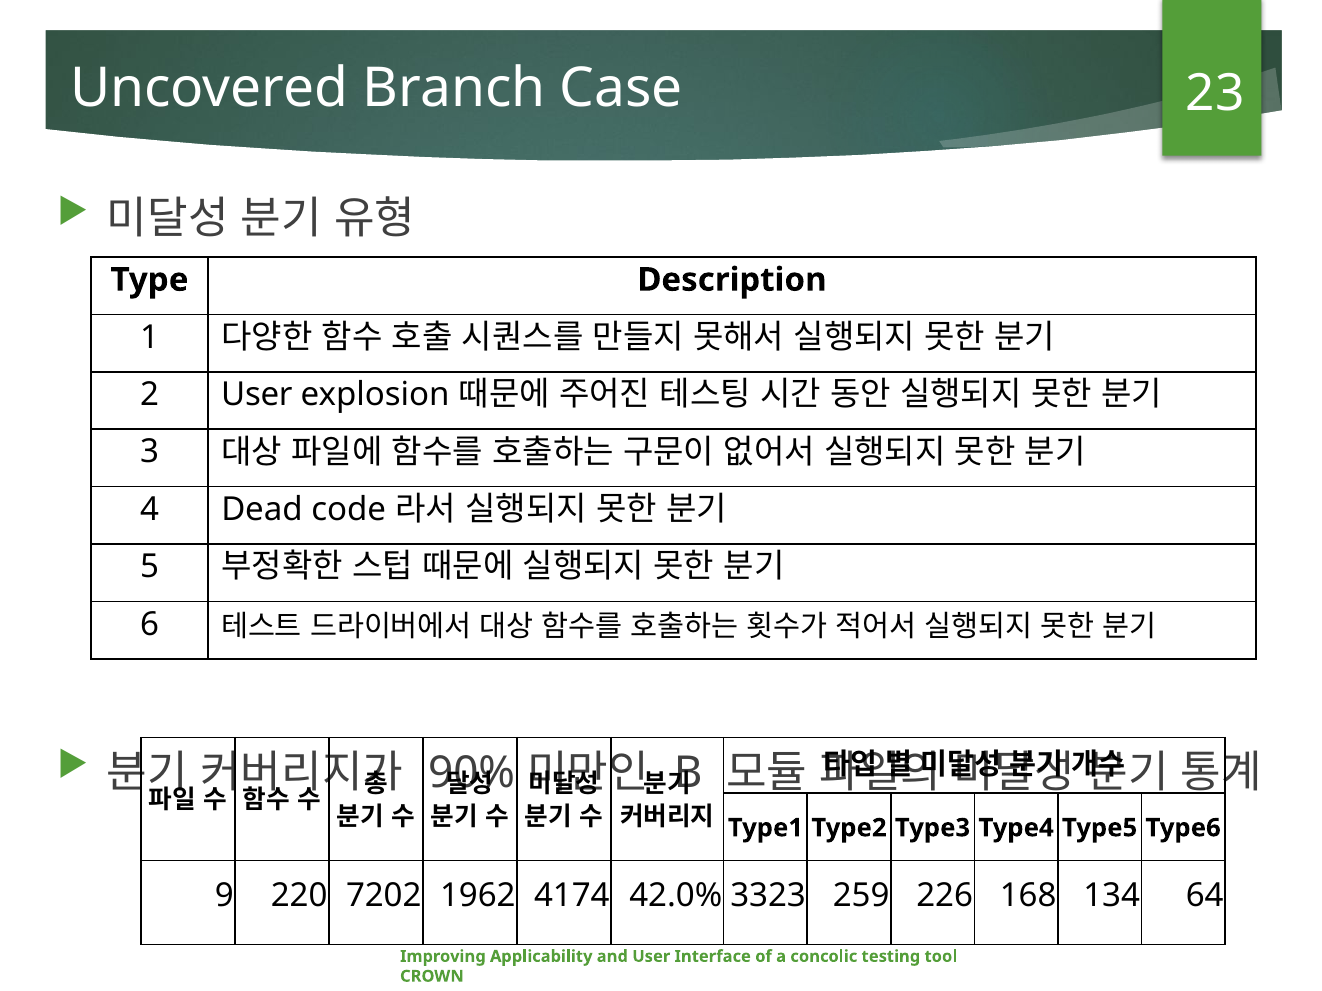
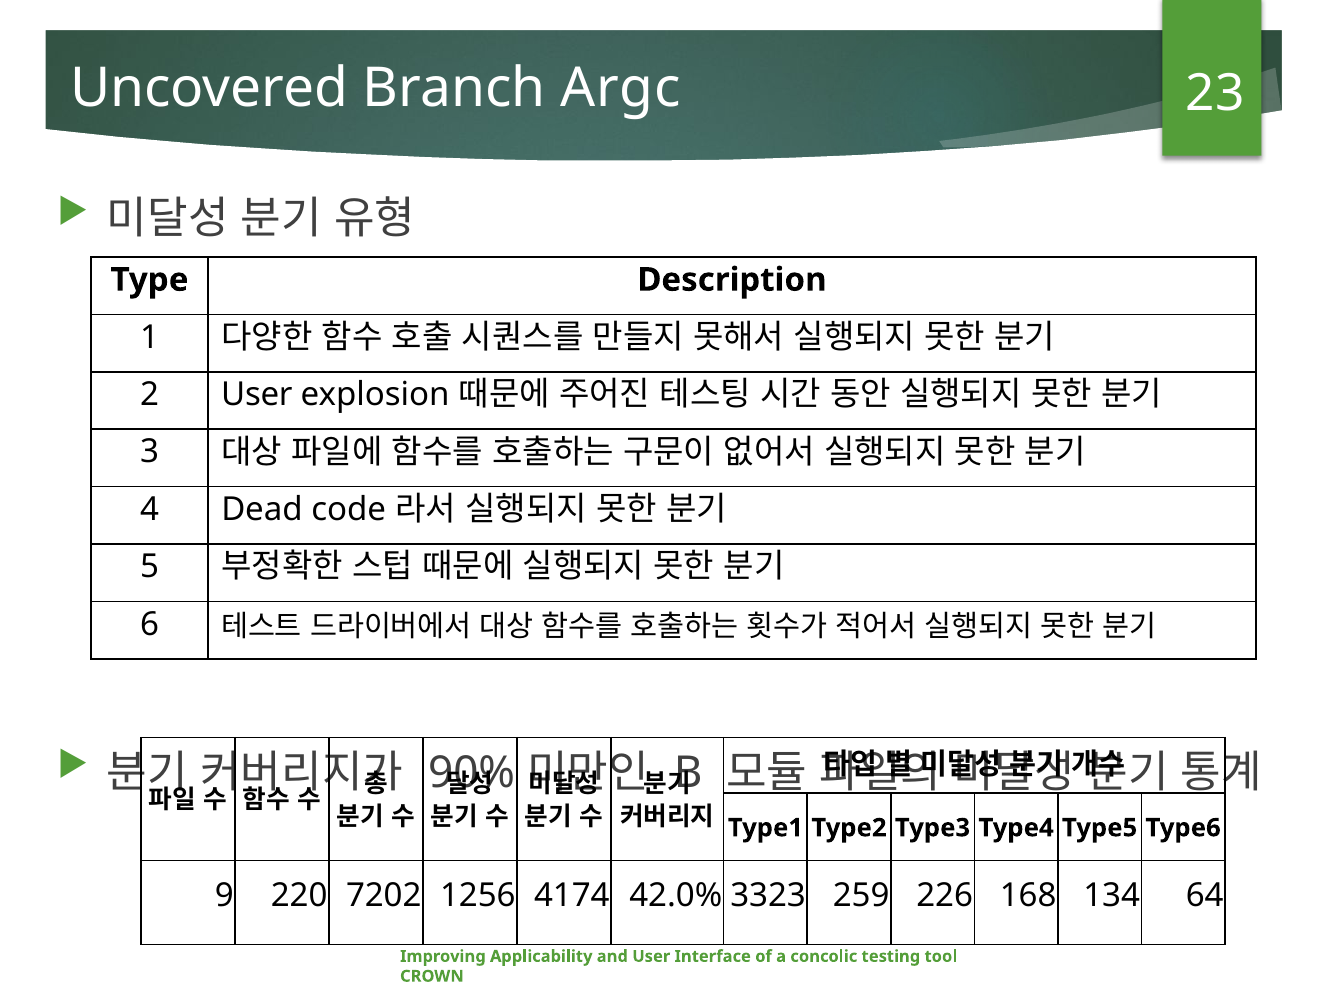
Case: Case -> Argc
1962: 1962 -> 1256
